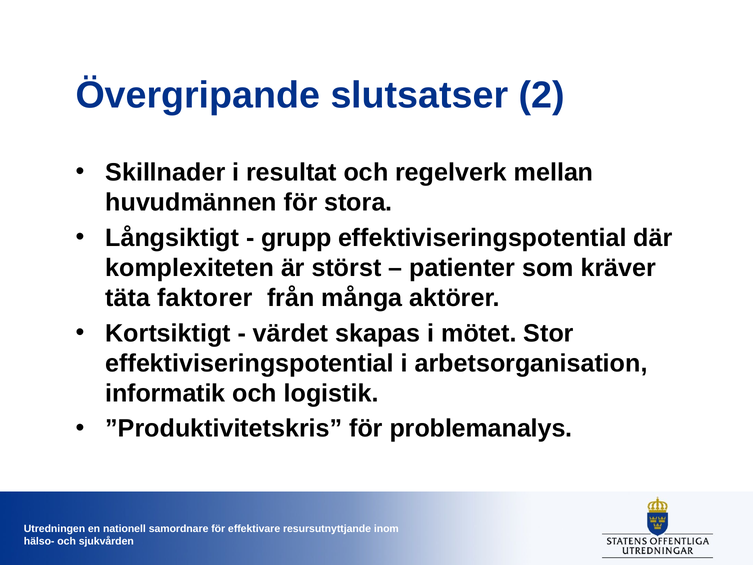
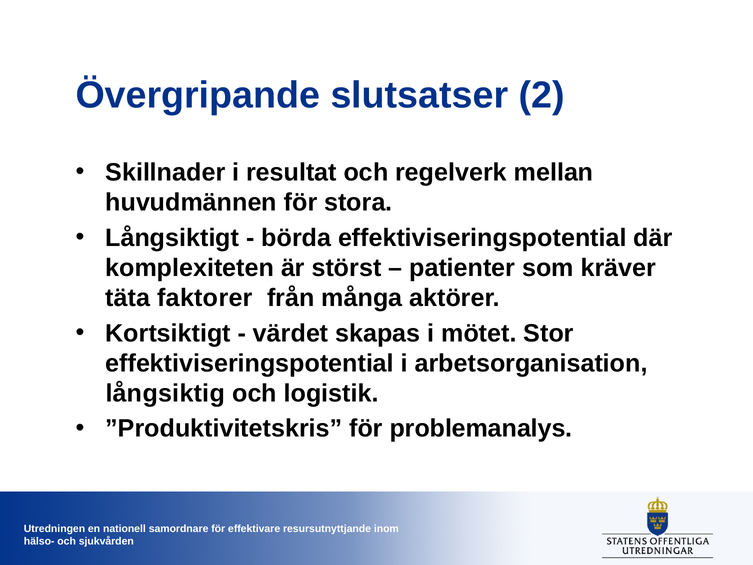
grupp: grupp -> börda
informatik: informatik -> långsiktig
